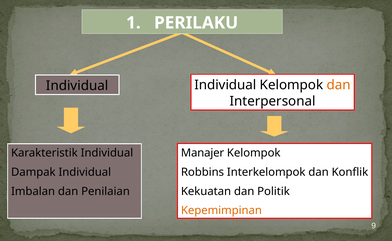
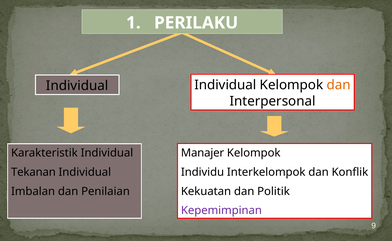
Robbins: Robbins -> Individu
Dampak: Dampak -> Tekanan
Kepemimpinan colour: orange -> purple
